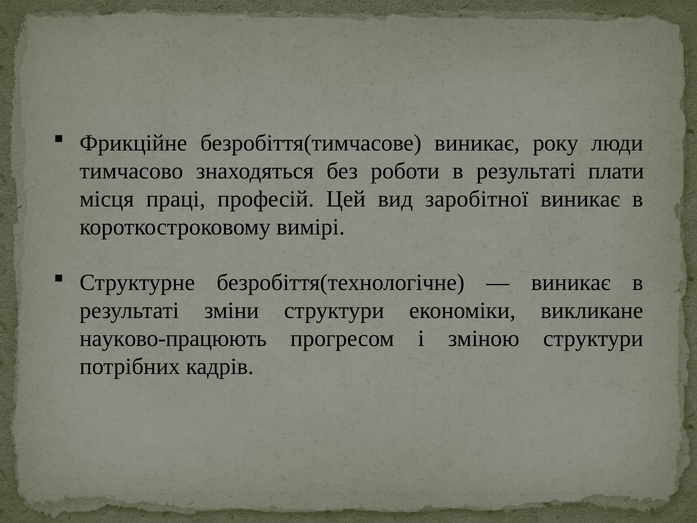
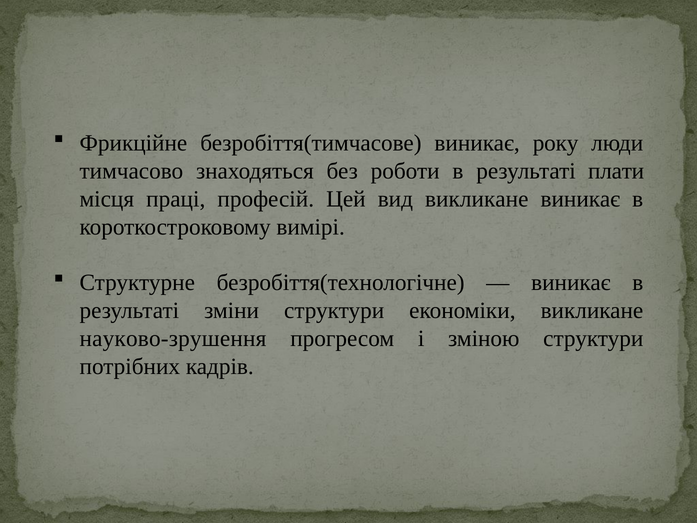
вид заробітної: заробітної -> викликане
науково-працюють: науково-працюють -> науково-зрушення
